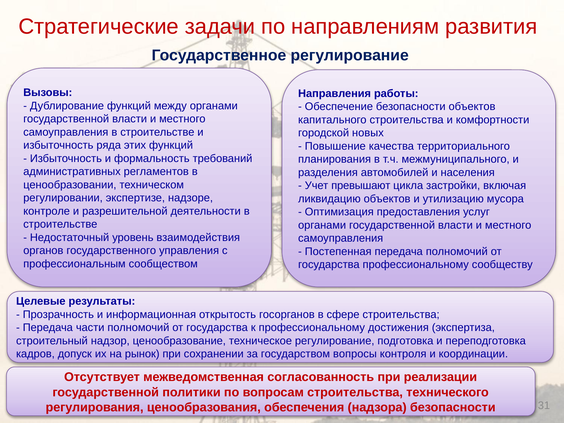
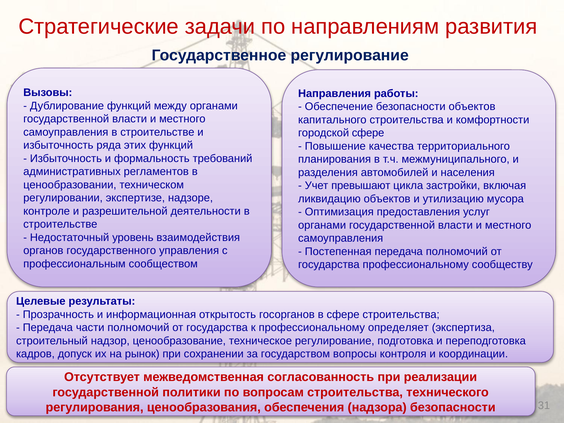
городской новых: новых -> сфере
достижения: достижения -> определяет
